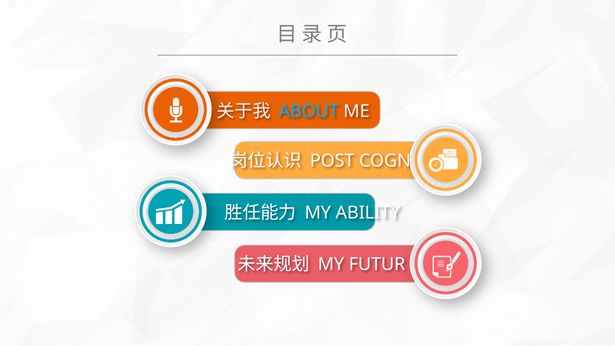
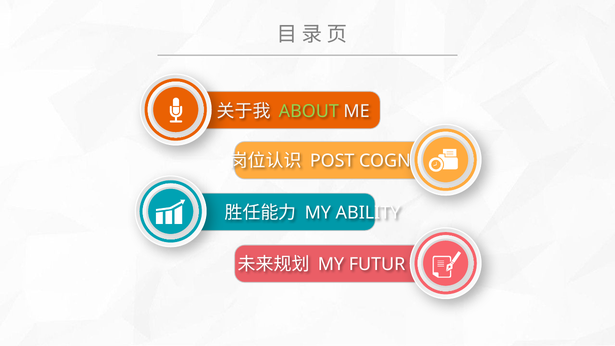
ABOUT colour: light blue -> light green
